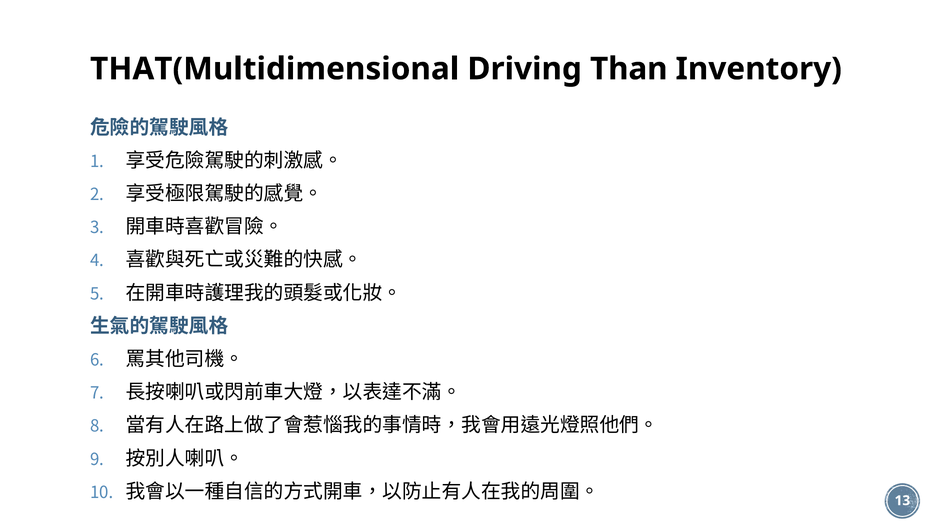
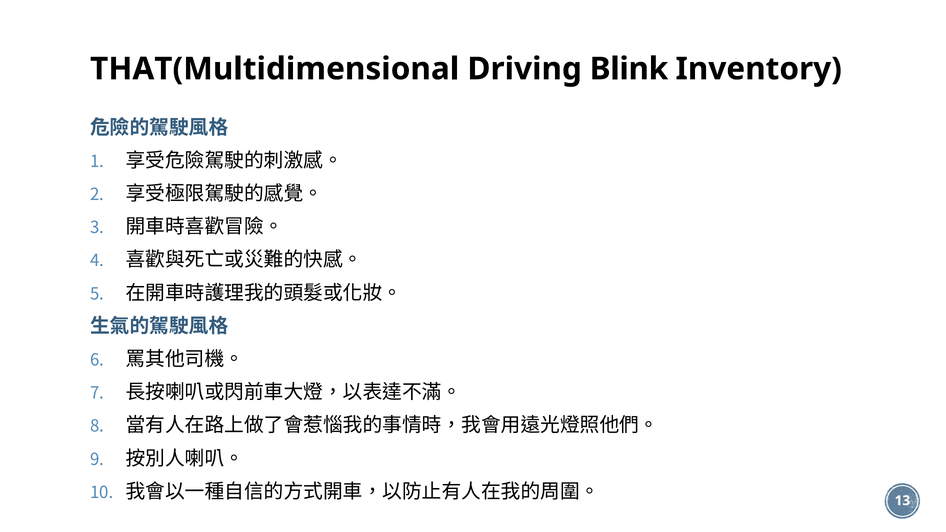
Than: Than -> Blink
